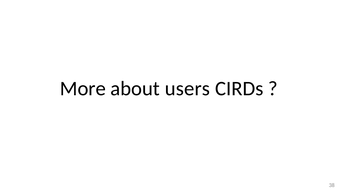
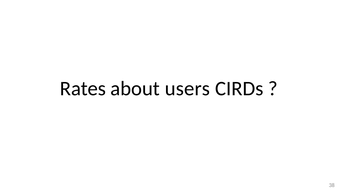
More: More -> Rates
